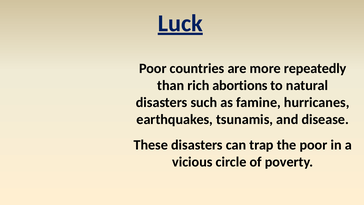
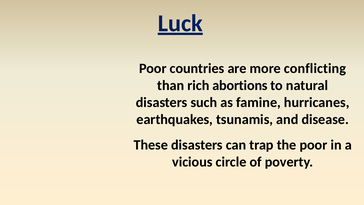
repeatedly: repeatedly -> conflicting
